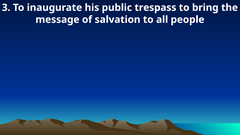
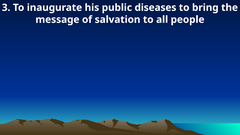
trespass: trespass -> diseases
